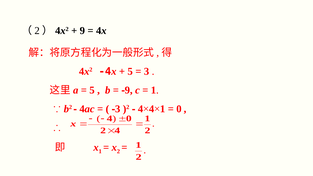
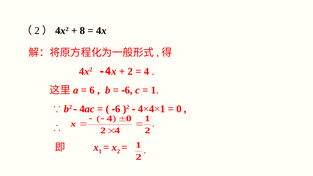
9 at (82, 31): 9 -> 8
5 at (130, 71): 5 -> 2
3 at (147, 71): 3 -> 4
5 at (92, 90): 5 -> 6
9 at (129, 90): 9 -> 6
3 at (118, 109): 3 -> 6
